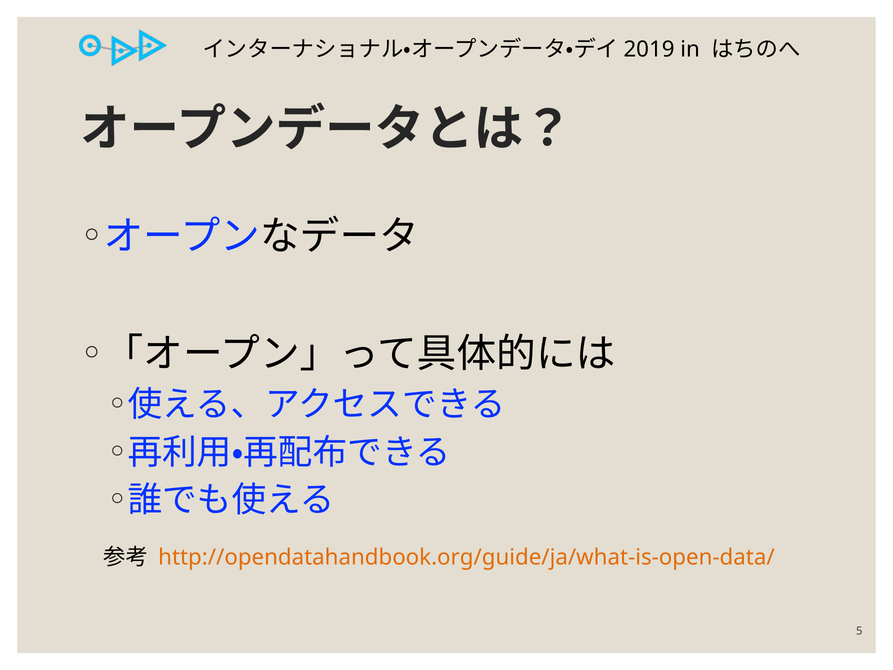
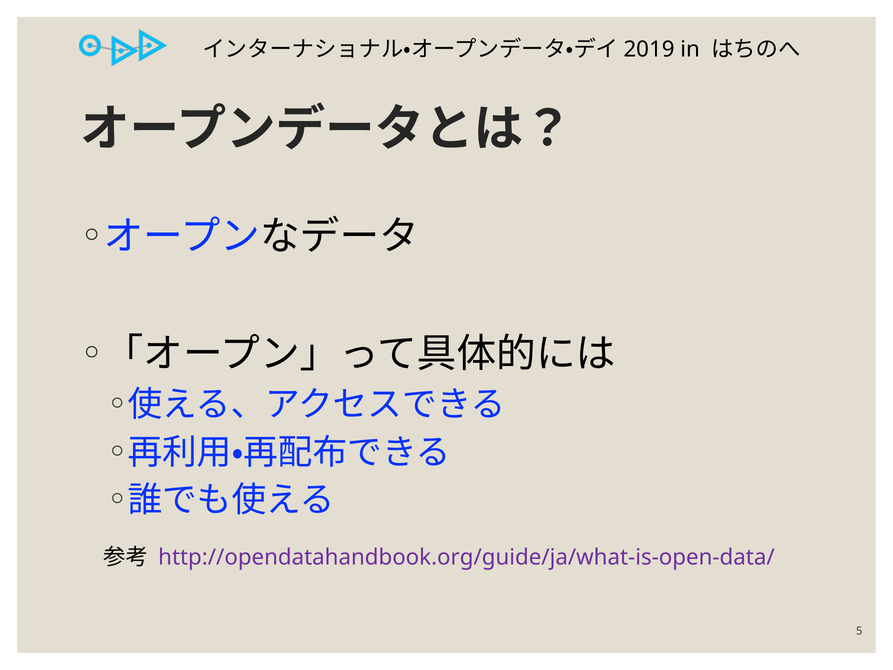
http://opendatahandbook.org/guide/ja/what-is-open-data/ colour: orange -> purple
